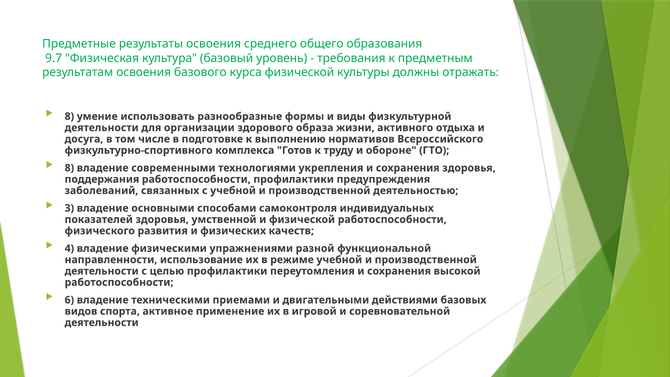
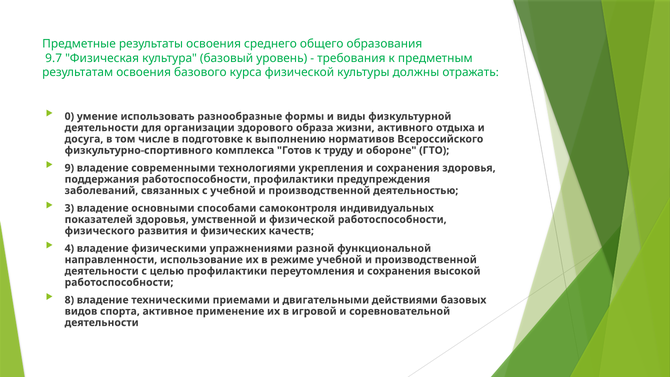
8 at (69, 116): 8 -> 0
8 at (69, 168): 8 -> 9
6: 6 -> 8
